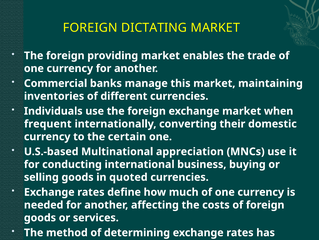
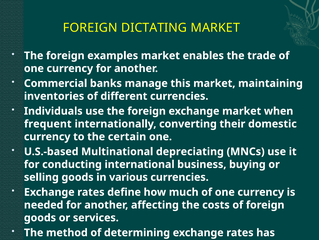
providing: providing -> examples
appreciation: appreciation -> depreciating
quoted: quoted -> various
